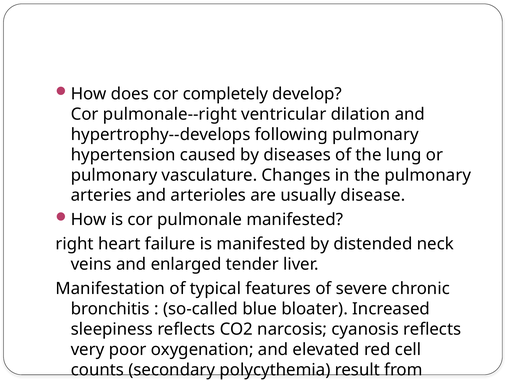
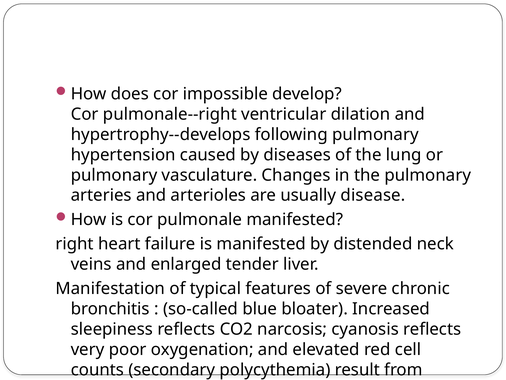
completely: completely -> impossible
